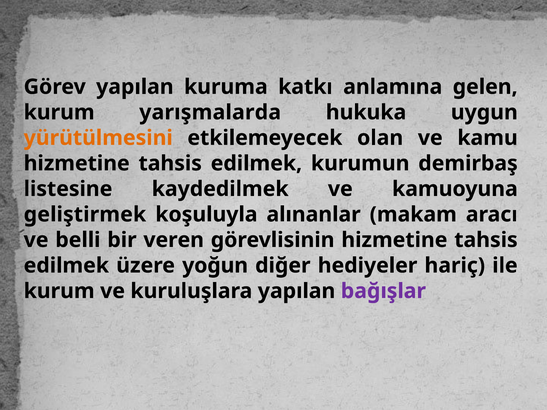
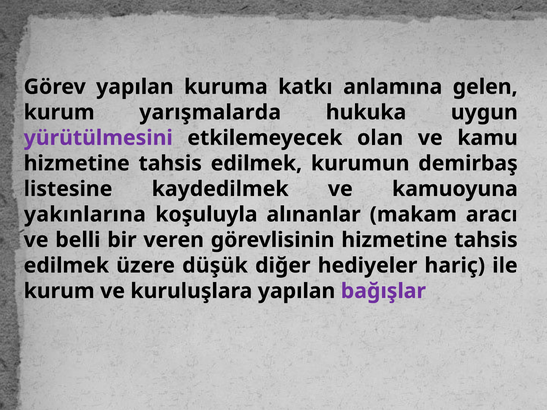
yürütülmesini colour: orange -> purple
geliştirmek: geliştirmek -> yakınlarına
yoğun: yoğun -> düşük
